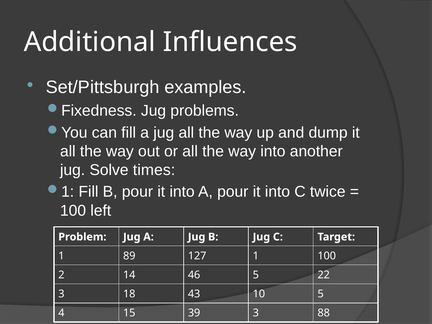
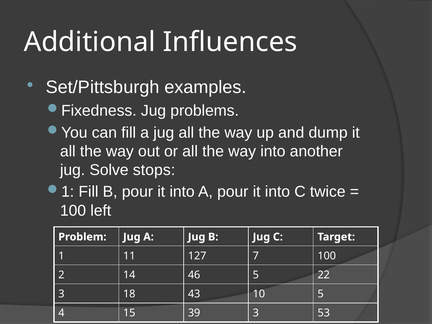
times: times -> stops
89: 89 -> 11
127 1: 1 -> 7
88: 88 -> 53
